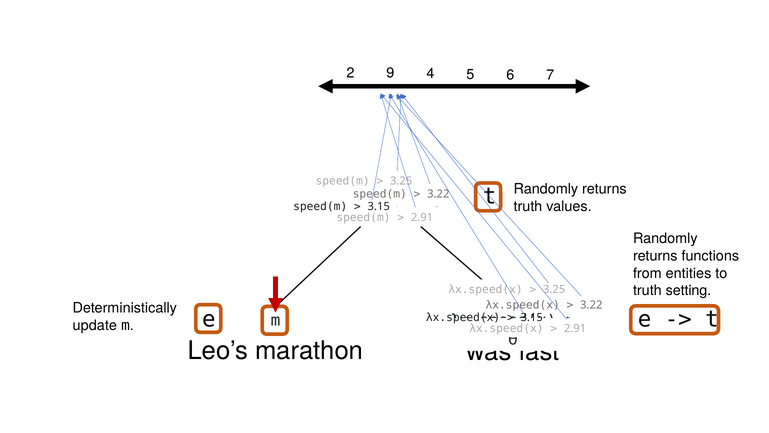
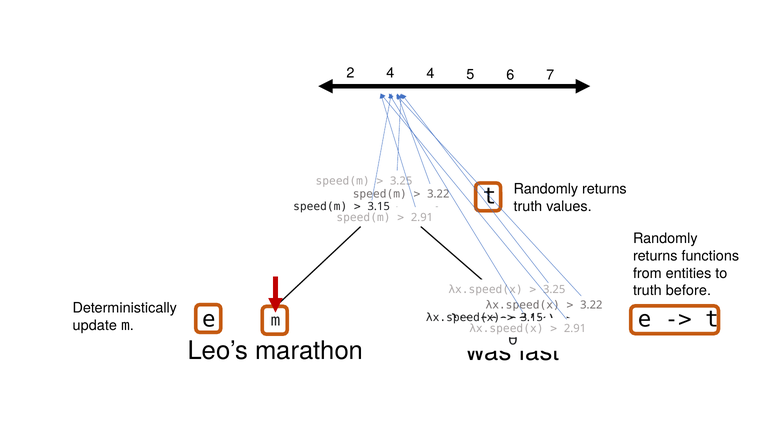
2 9: 9 -> 4
setting: setting -> before
